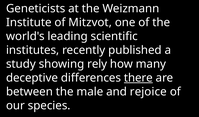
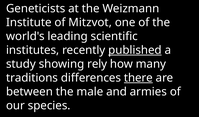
published underline: none -> present
deceptive: deceptive -> traditions
rejoice: rejoice -> armies
